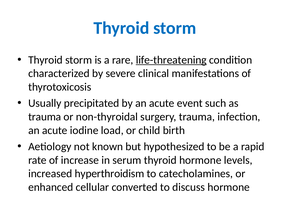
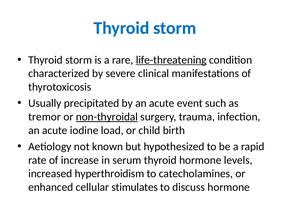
trauma at (45, 117): trauma -> tremor
non-thyroidal underline: none -> present
converted: converted -> stimulates
